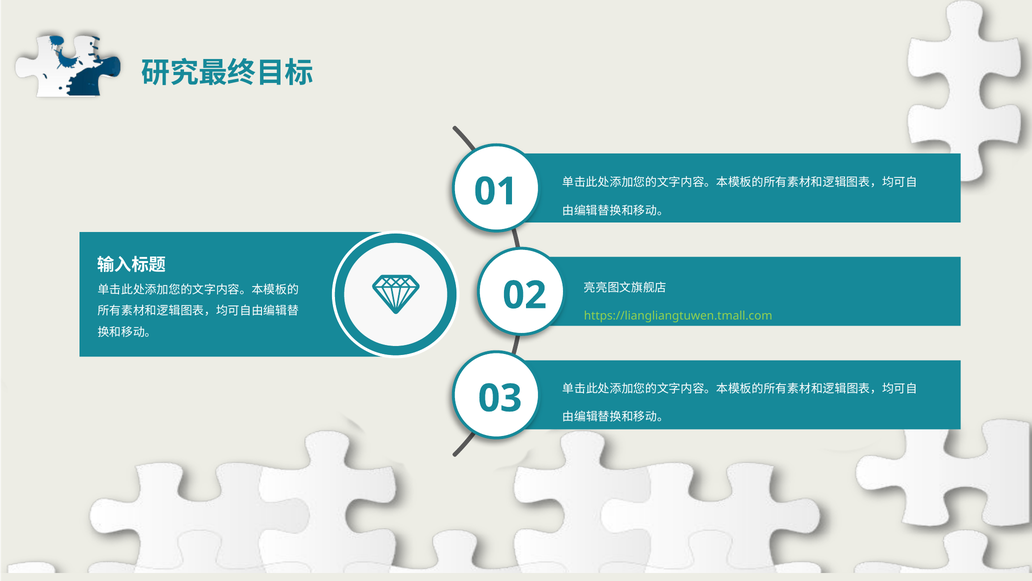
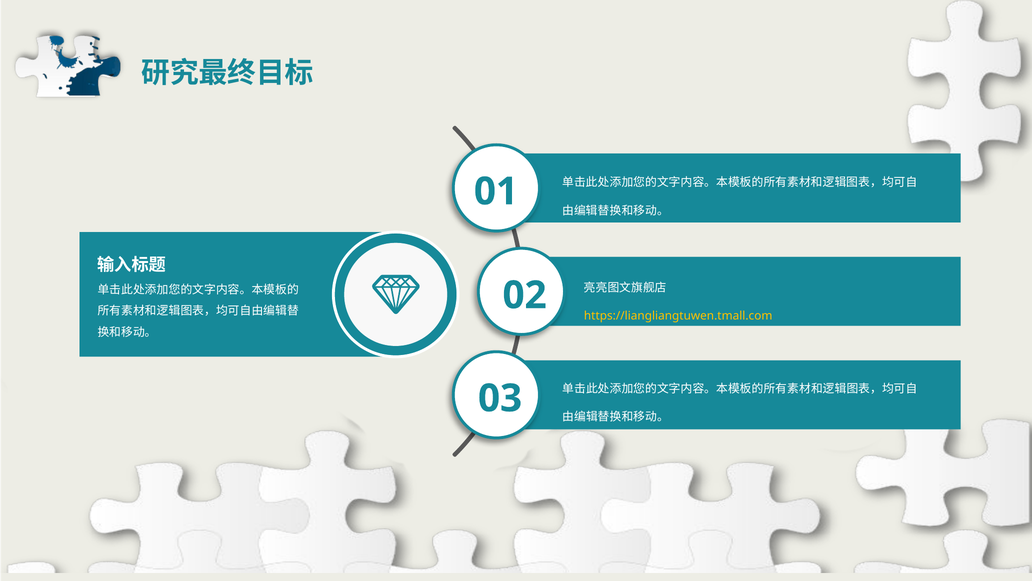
https://liangliangtuwen.tmall.com colour: light green -> yellow
